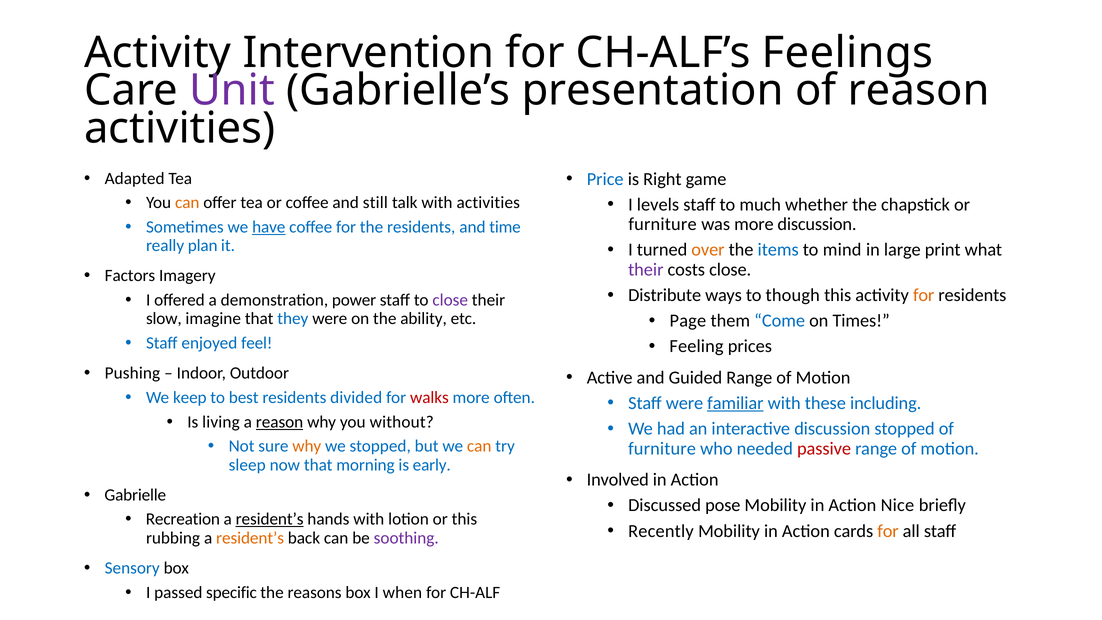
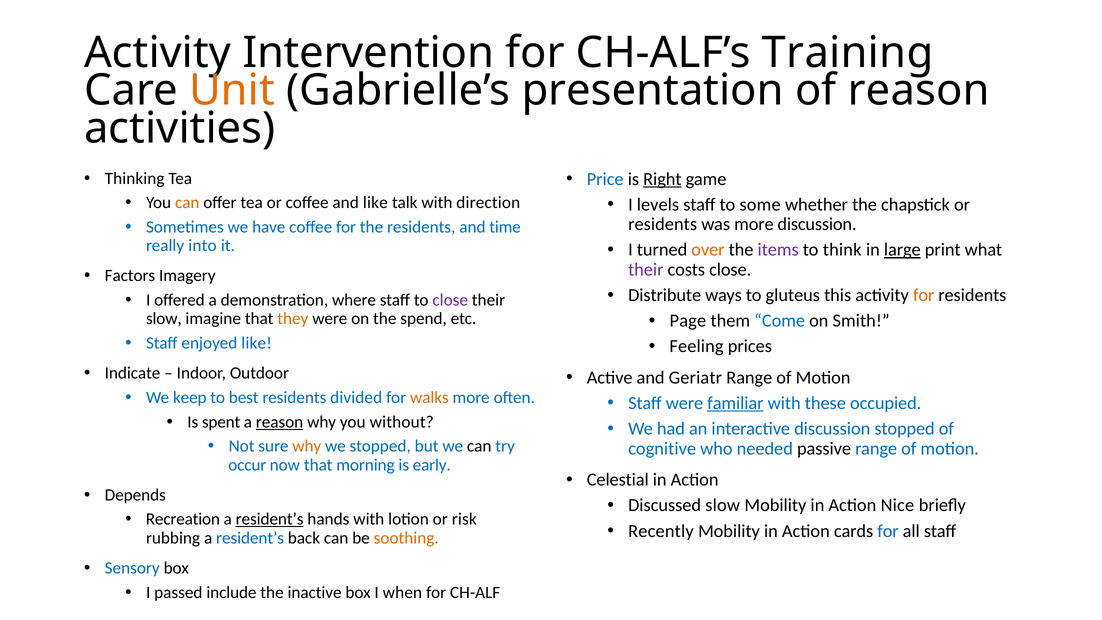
Feelings: Feelings -> Training
Unit colour: purple -> orange
Adapted: Adapted -> Thinking
Right underline: none -> present
and still: still -> like
with activities: activities -> direction
much: much -> some
furniture at (663, 224): furniture -> residents
have underline: present -> none
plan: plan -> into
items colour: blue -> purple
mind: mind -> think
large underline: none -> present
though: though -> gluteus
power: power -> where
Times: Times -> Smith
they colour: blue -> orange
ability: ability -> spend
enjoyed feel: feel -> like
Pushing: Pushing -> Indicate
Guided: Guided -> Geriatr
walks colour: red -> orange
including: including -> occupied
living: living -> spent
can at (479, 446) colour: orange -> black
furniture at (662, 448): furniture -> cognitive
passive colour: red -> black
sleep: sleep -> occur
Involved: Involved -> Celestial
Gabrielle: Gabrielle -> Depends
Discussed pose: pose -> slow
or this: this -> risk
for at (888, 531) colour: orange -> blue
resident’s at (250, 538) colour: orange -> blue
soothing colour: purple -> orange
specific: specific -> include
reasons: reasons -> inactive
